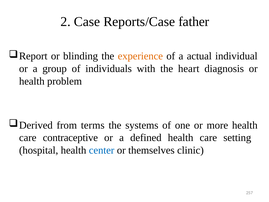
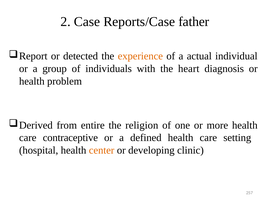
blinding: blinding -> detected
terms: terms -> entire
systems: systems -> religion
center colour: blue -> orange
themselves: themselves -> developing
